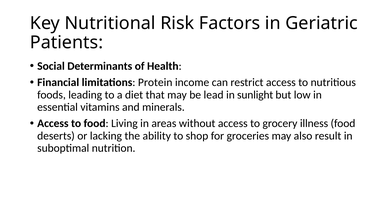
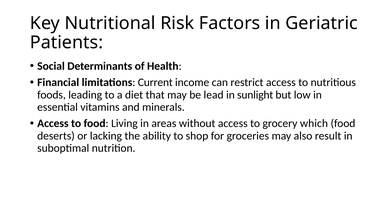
Protein: Protein -> Current
illness: illness -> which
